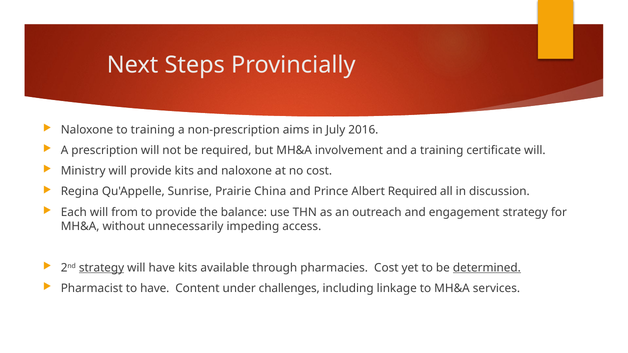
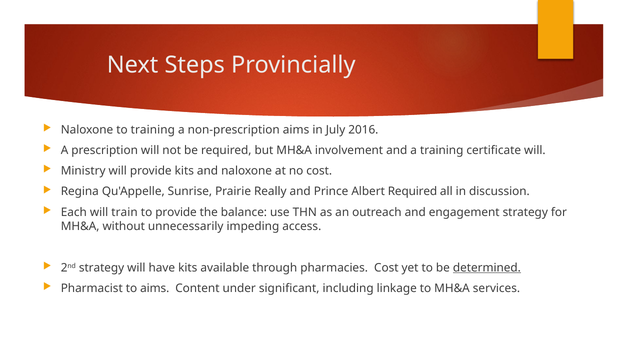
China: China -> Really
from: from -> train
strategy at (102, 268) underline: present -> none
to have: have -> aims
challenges: challenges -> significant
